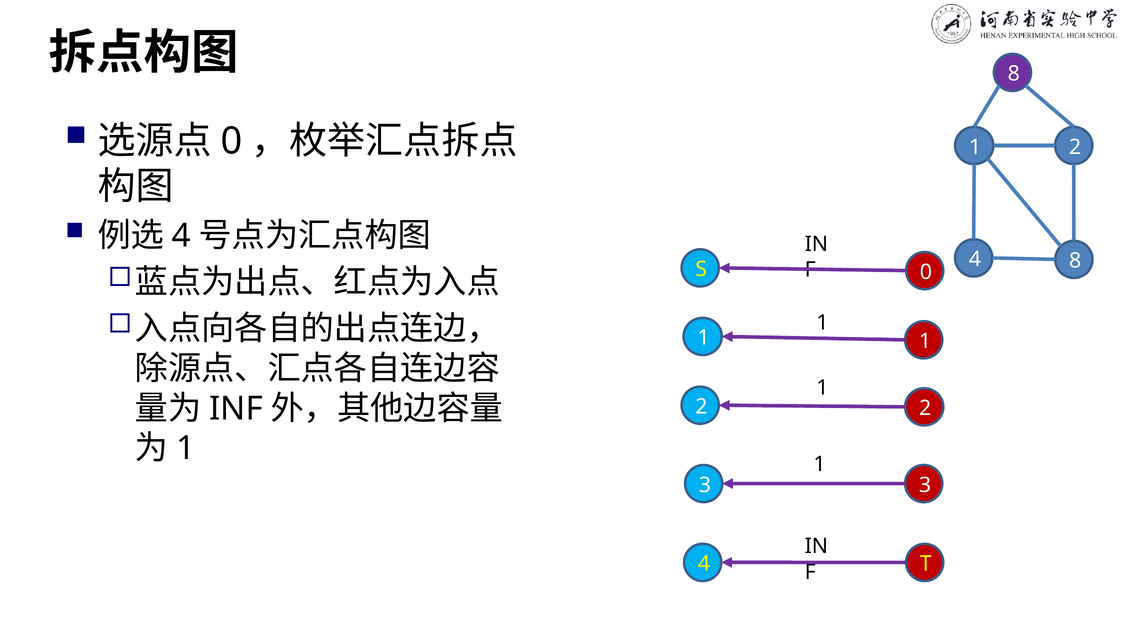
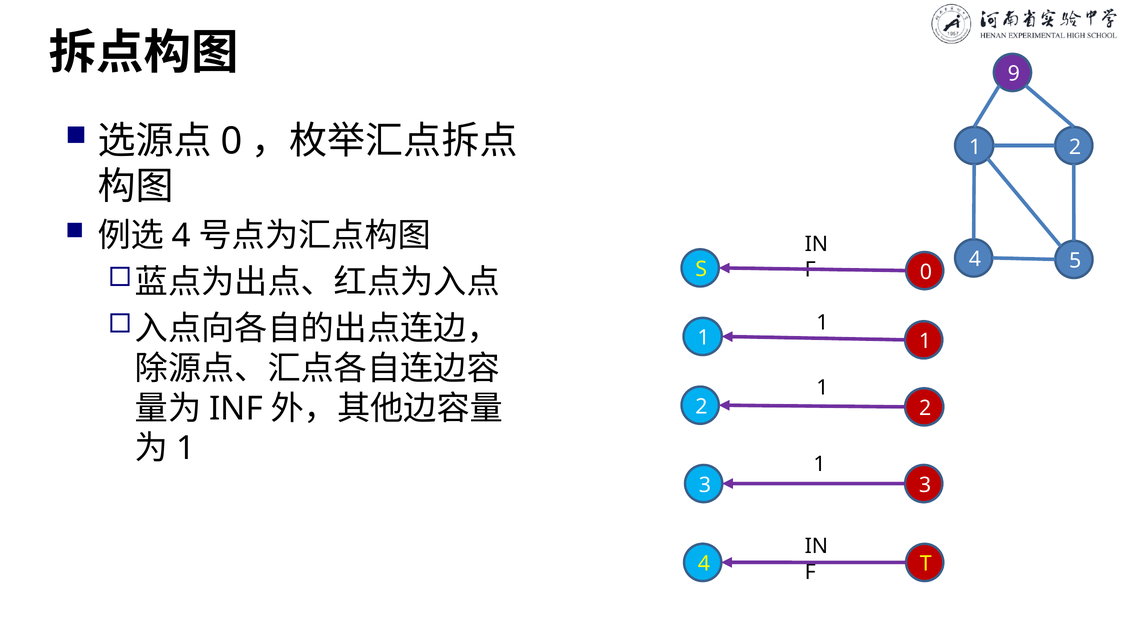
8 at (1014, 74): 8 -> 9
4 8: 8 -> 5
